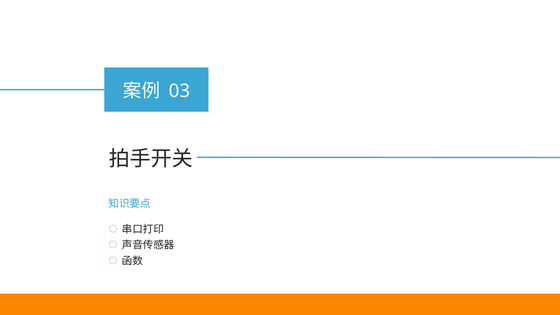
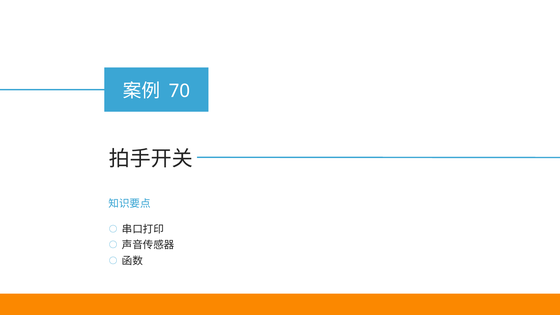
03: 03 -> 70
